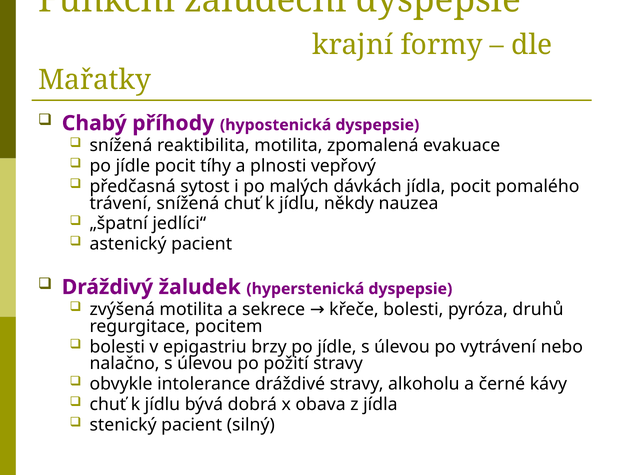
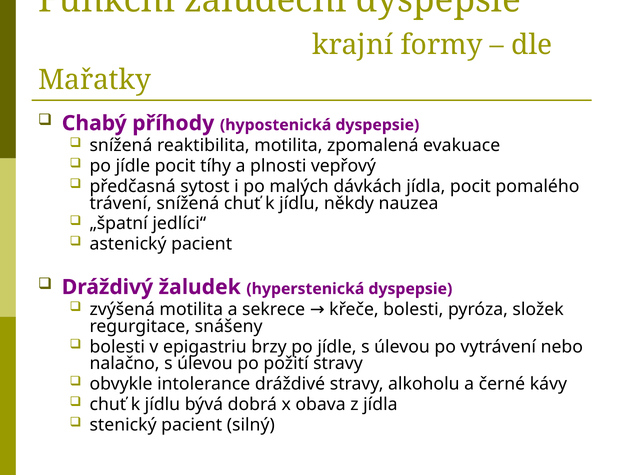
druhů: druhů -> složek
pocitem: pocitem -> snášeny
